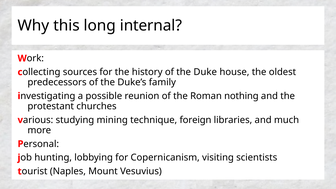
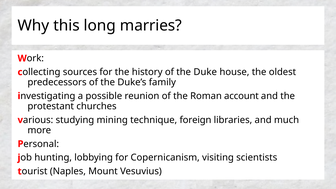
internal: internal -> marries
nothing: nothing -> account
